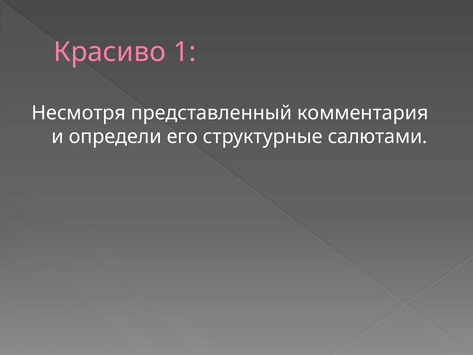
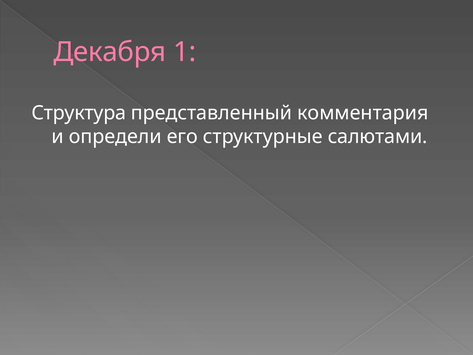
Красиво: Красиво -> Декабря
Несмотря: Несмотря -> Структура
